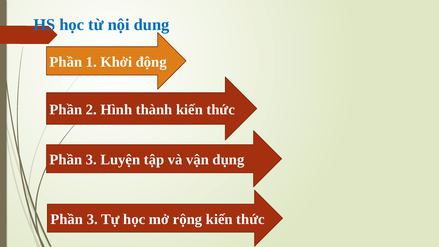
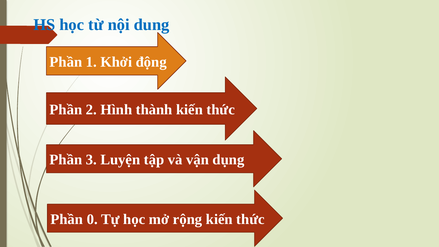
3 at (92, 219): 3 -> 0
